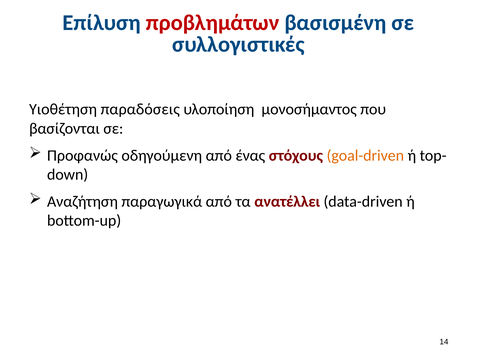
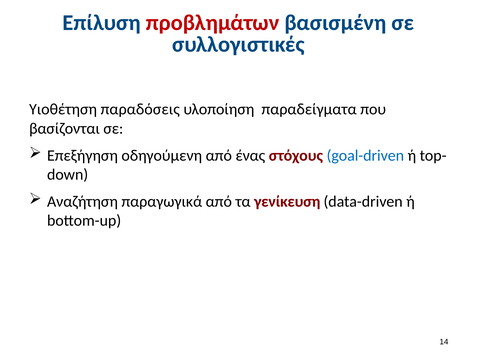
μονοσήμαντος: μονοσήμαντος -> παραδείγματα
Προφανώς: Προφανώς -> Επεξήγηση
goal-driven colour: orange -> blue
ανατέλλει: ανατέλλει -> γενίκευση
